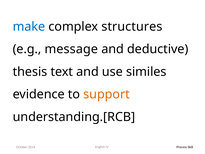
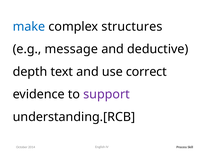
thesis: thesis -> depth
similes: similes -> correct
support colour: orange -> purple
